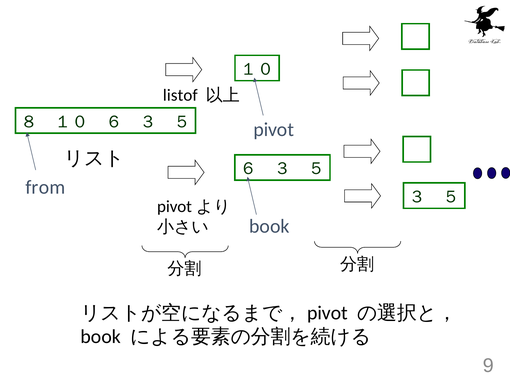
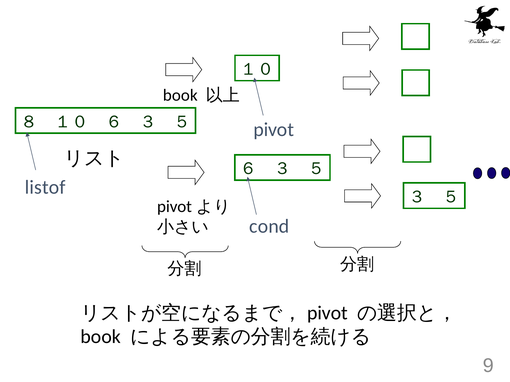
listof at (180, 95): listof -> book
from: from -> listof
book at (269, 227): book -> cond
